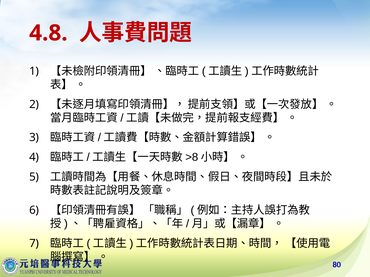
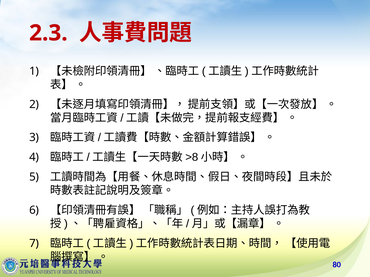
4.8: 4.8 -> 2.3
